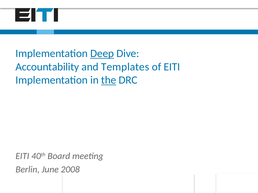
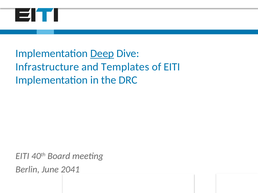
Accountability: Accountability -> Infrastructure
the underline: present -> none
2008: 2008 -> 2041
